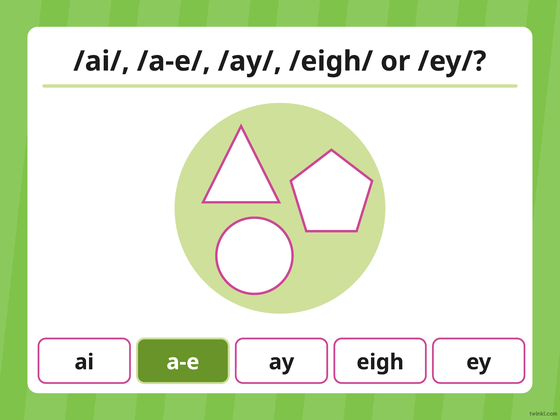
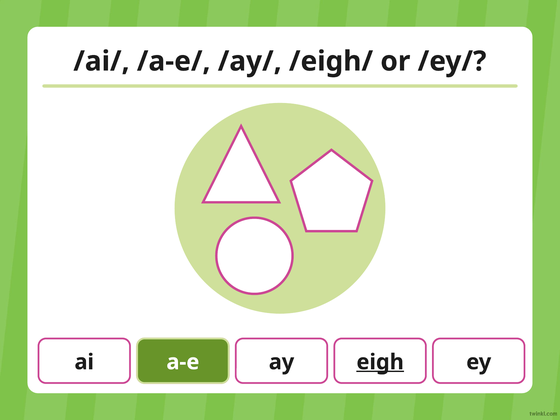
eigh underline: none -> present
